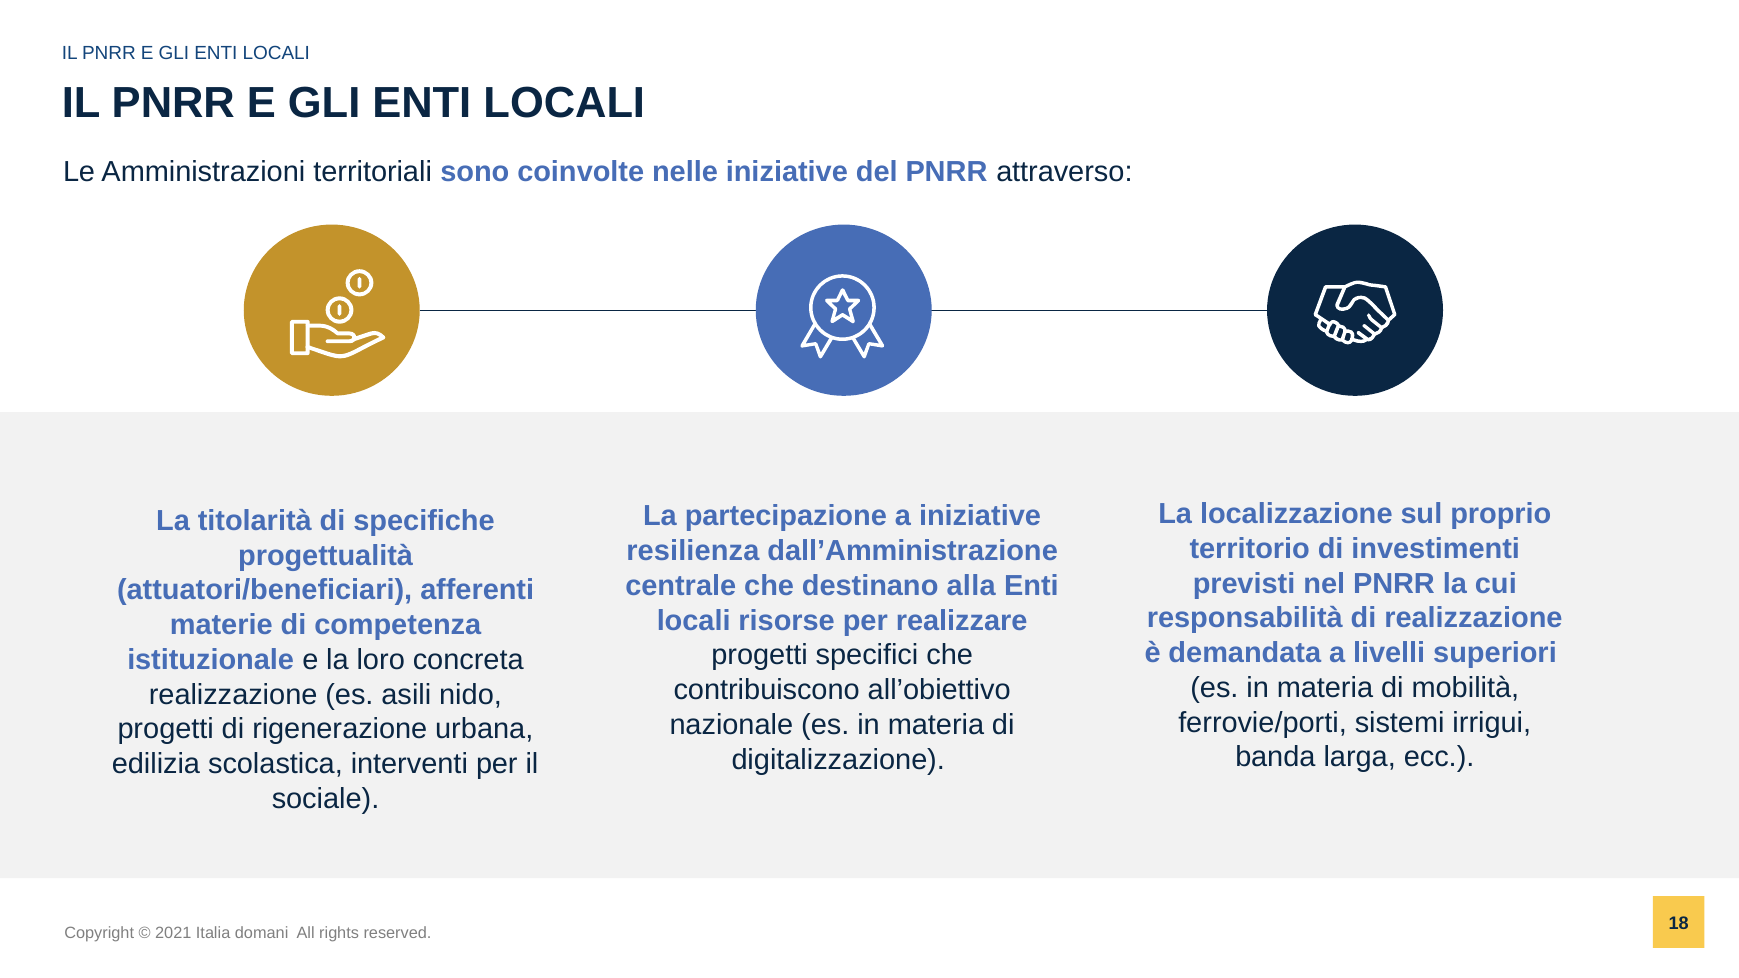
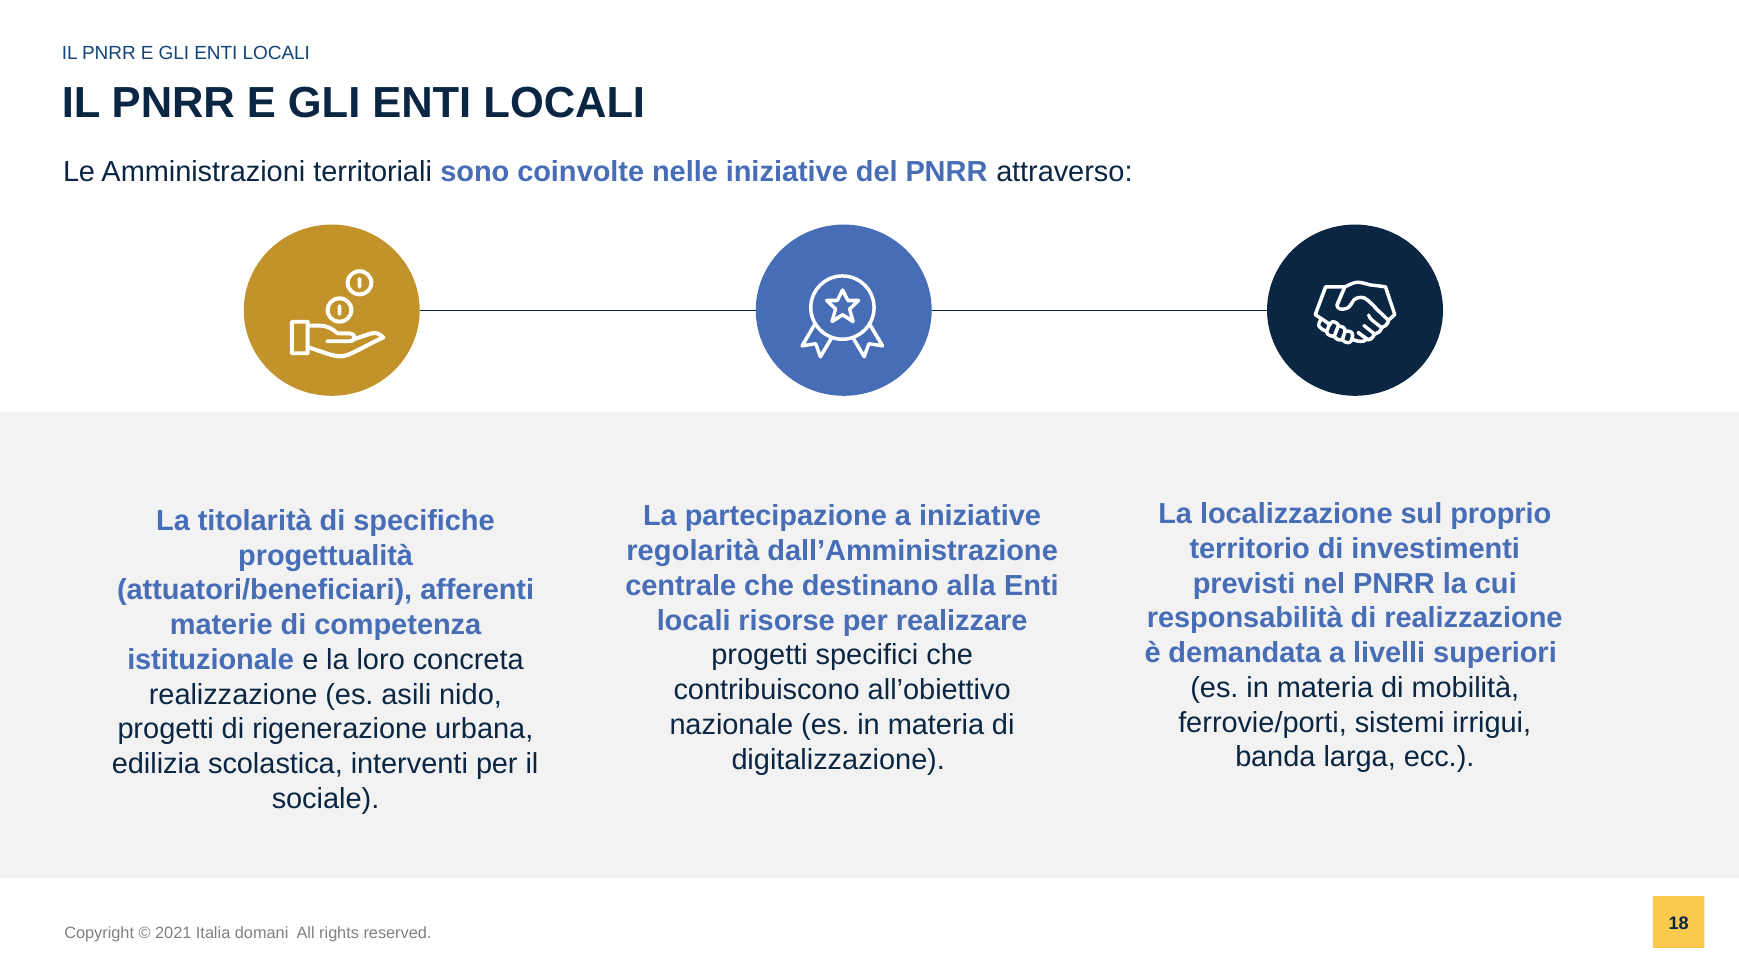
resilienza: resilienza -> regolarità
